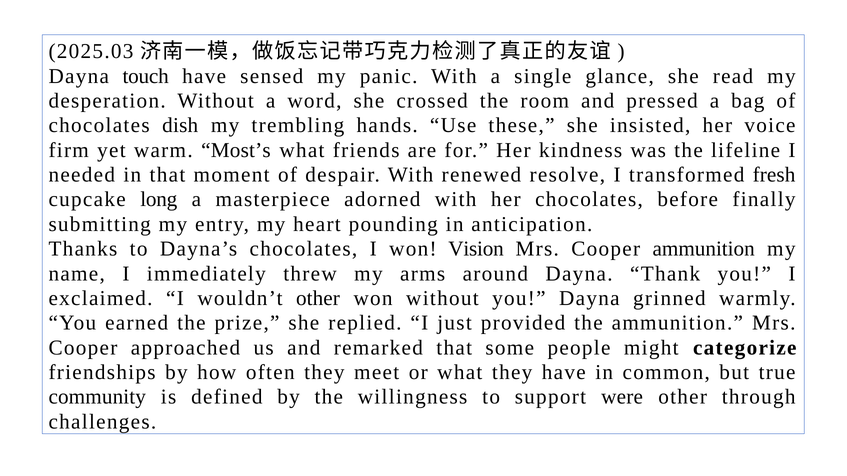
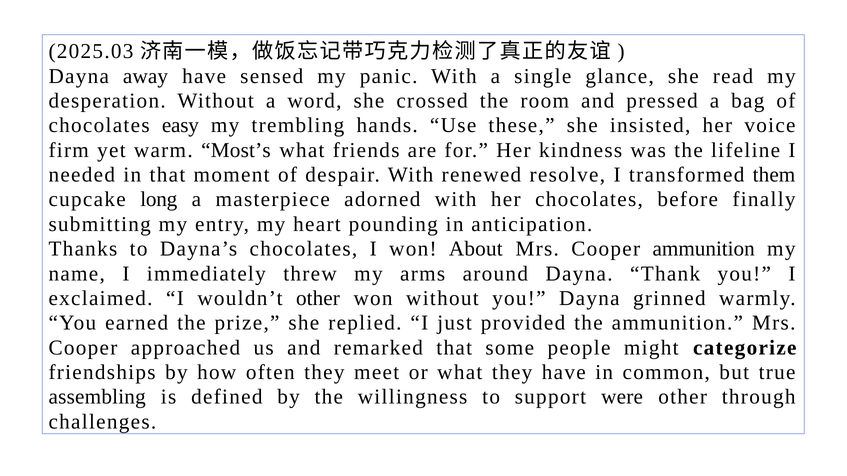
touch: touch -> away
dish: dish -> easy
fresh: fresh -> them
Vision: Vision -> About
community: community -> assembling
